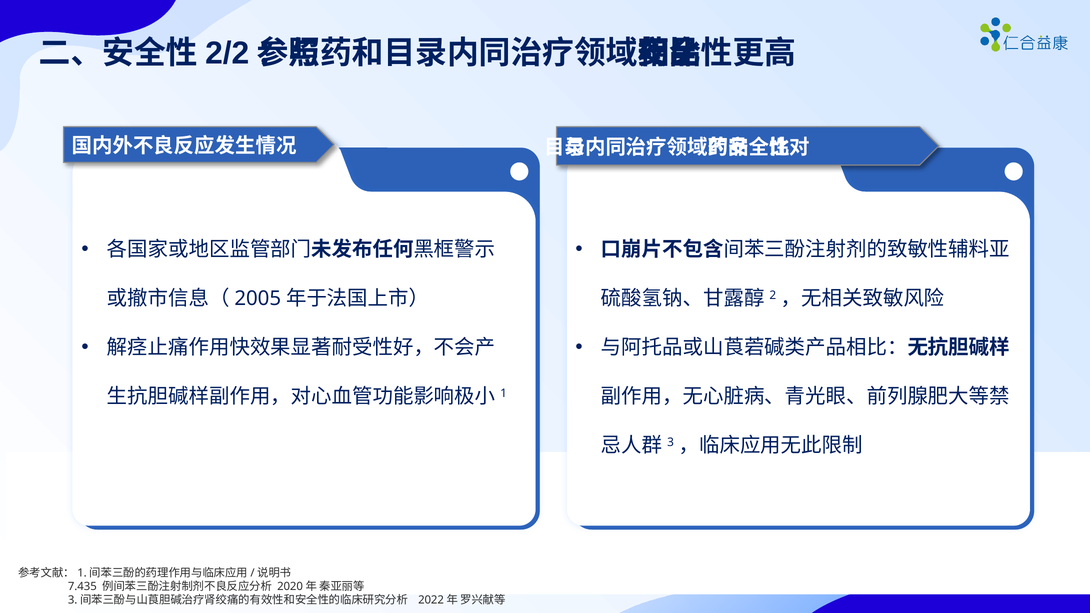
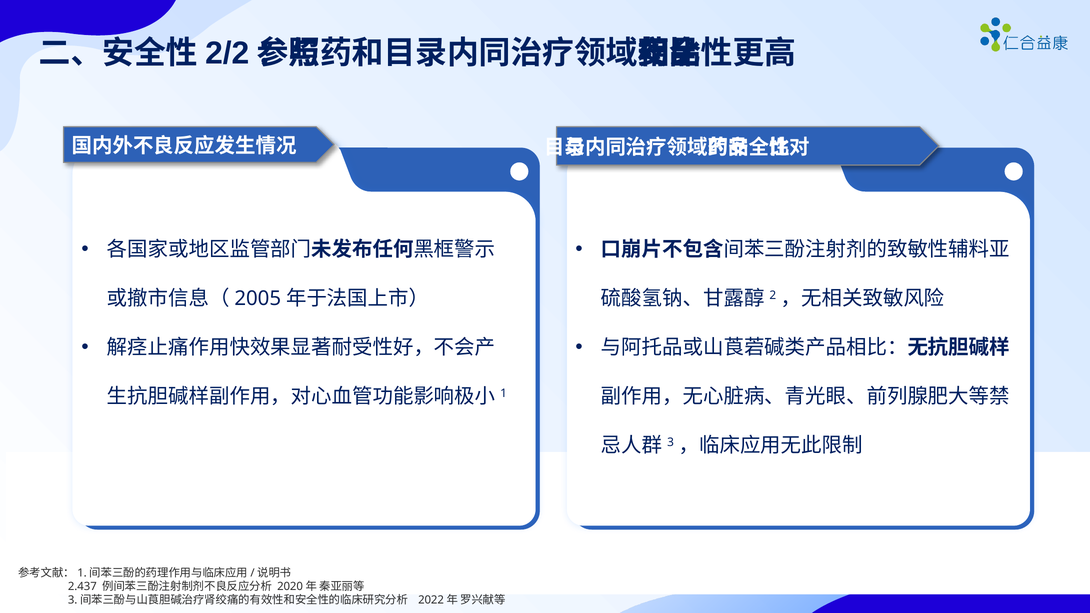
7.435: 7.435 -> 2.437
